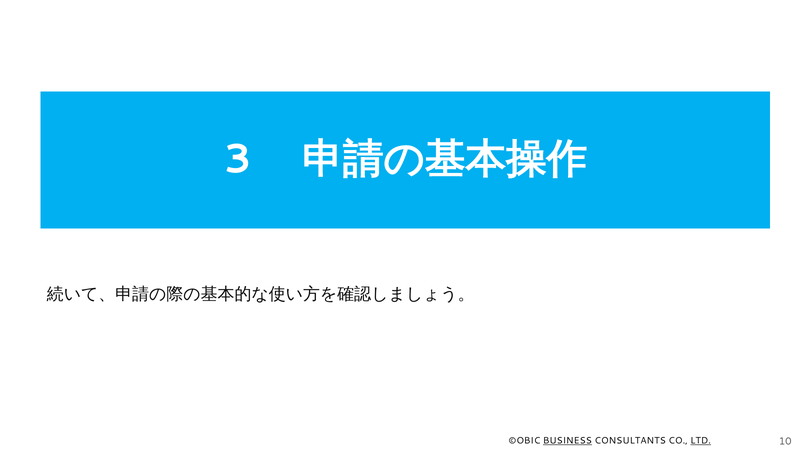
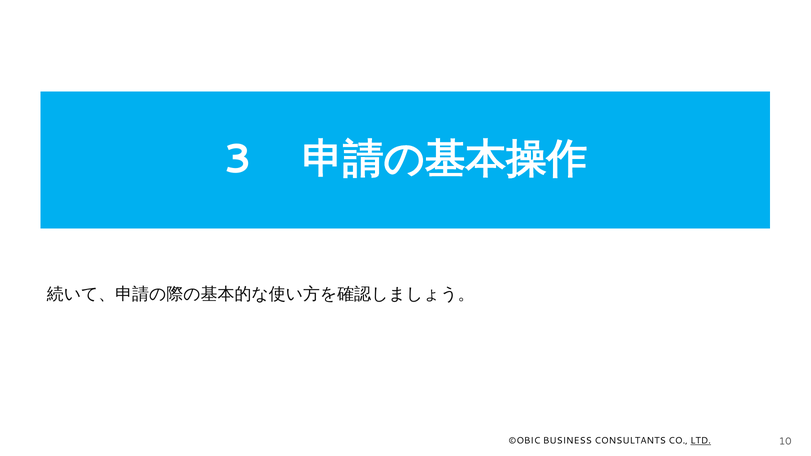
BUSINESS underline: present -> none
